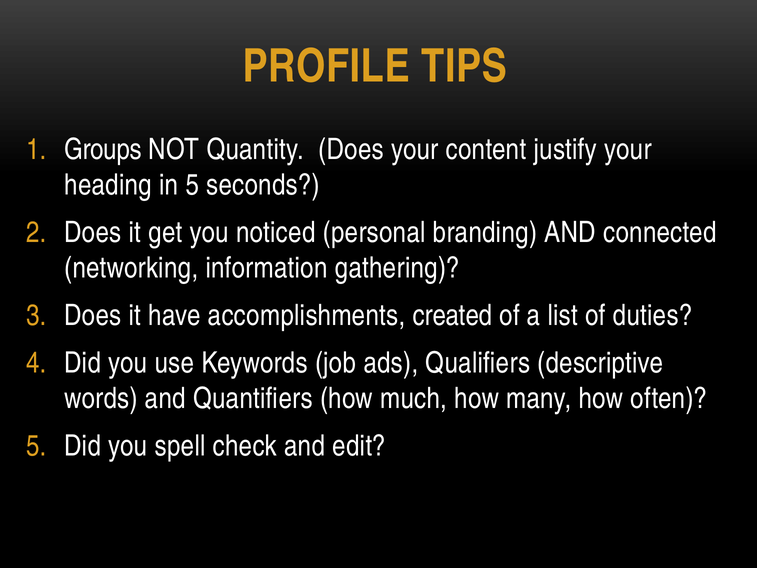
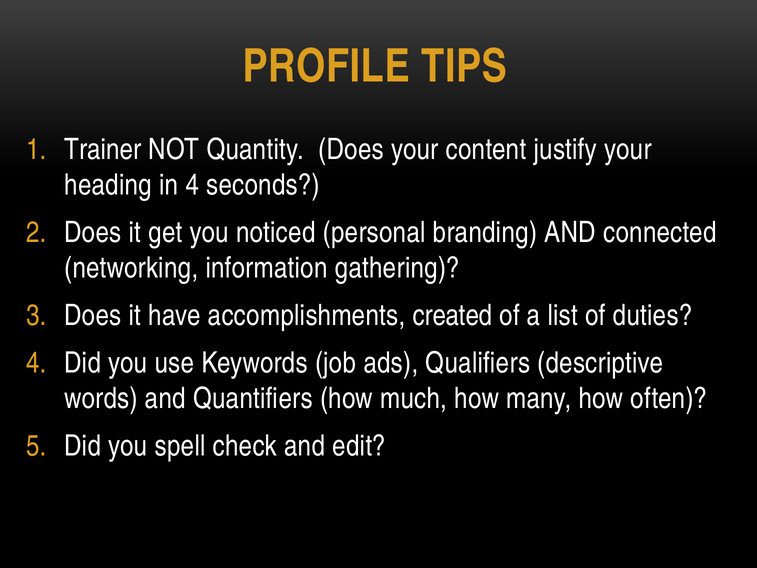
Groups: Groups -> Trainer
in 5: 5 -> 4
